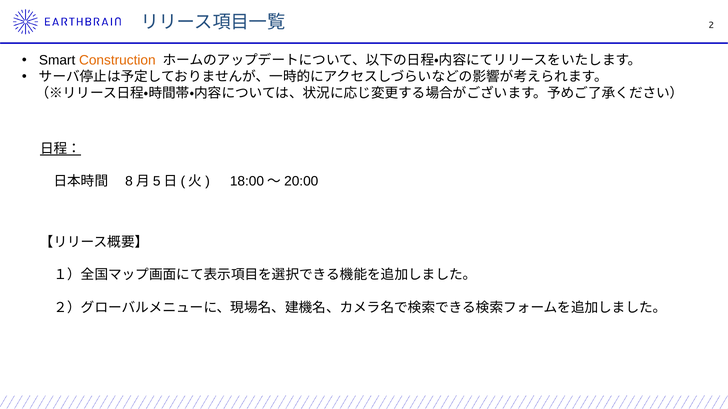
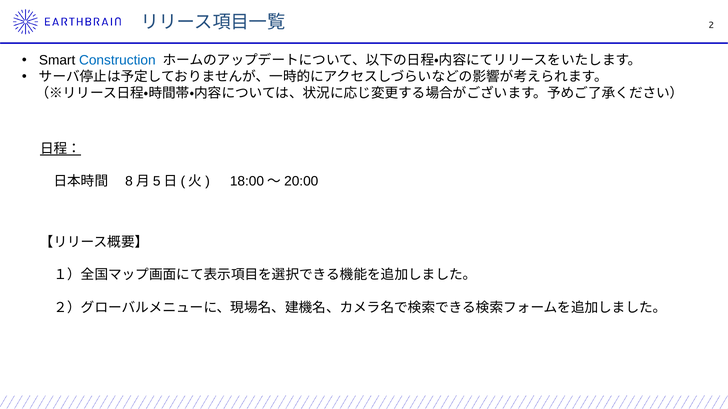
Construction colour: orange -> blue
